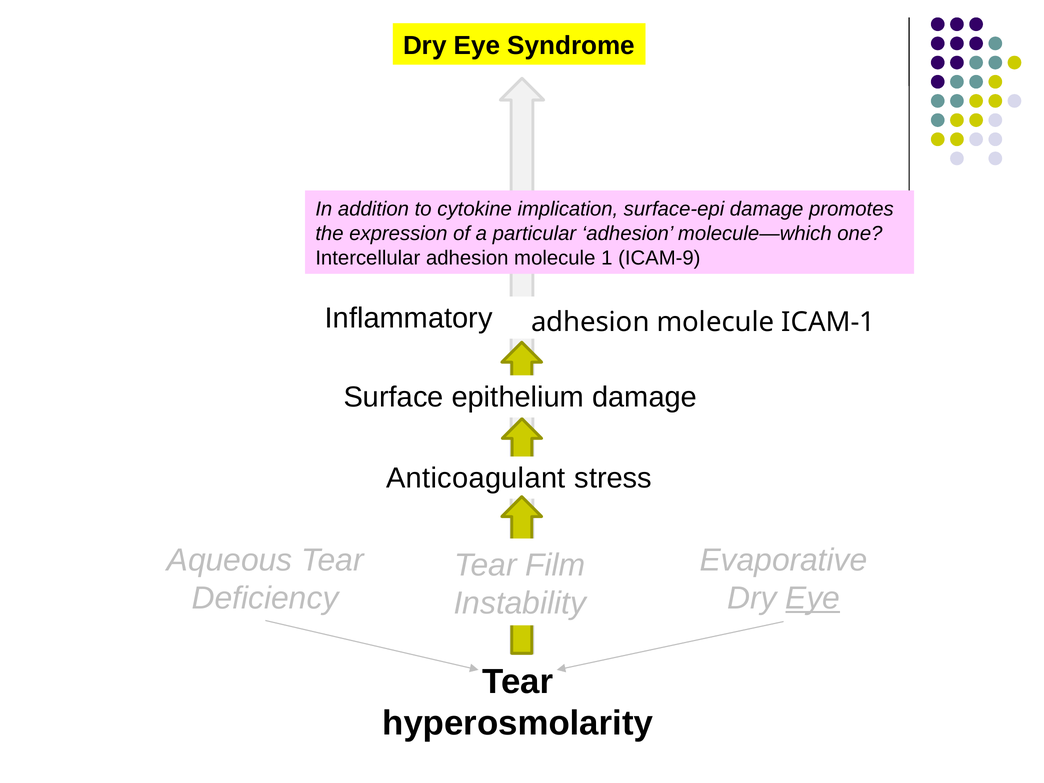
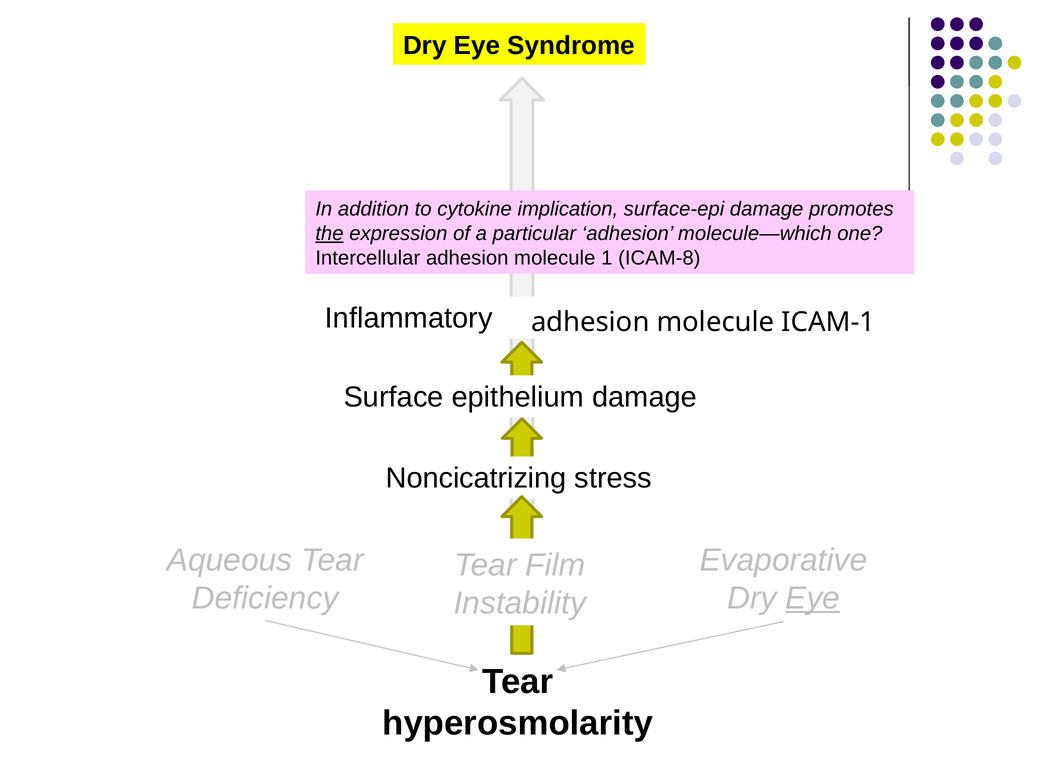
the underline: none -> present
ICAM-9: ICAM-9 -> ICAM-8
Anticoagulant: Anticoagulant -> Noncicatrizing
